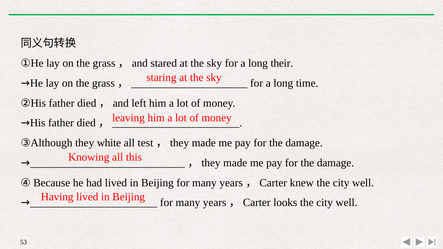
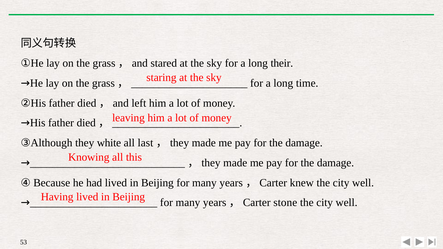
test: test -> last
looks: looks -> stone
